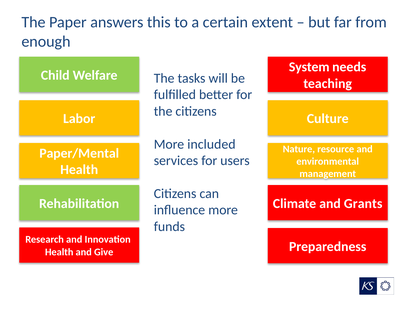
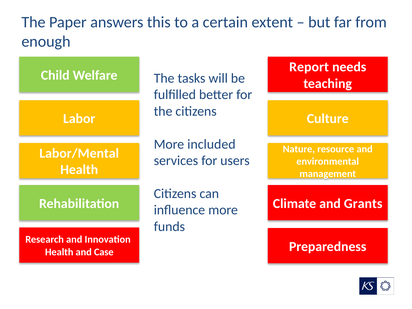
System: System -> Report
Paper/Mental: Paper/Mental -> Labor/Mental
Give: Give -> Case
